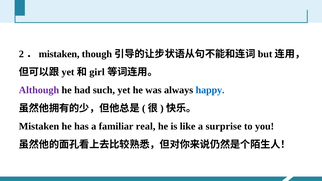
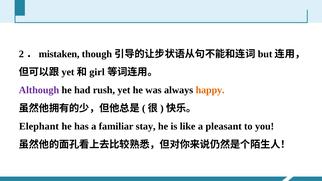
such: such -> rush
happy colour: blue -> orange
Mistaken at (39, 126): Mistaken -> Elephant
real: real -> stay
surprise: surprise -> pleasant
